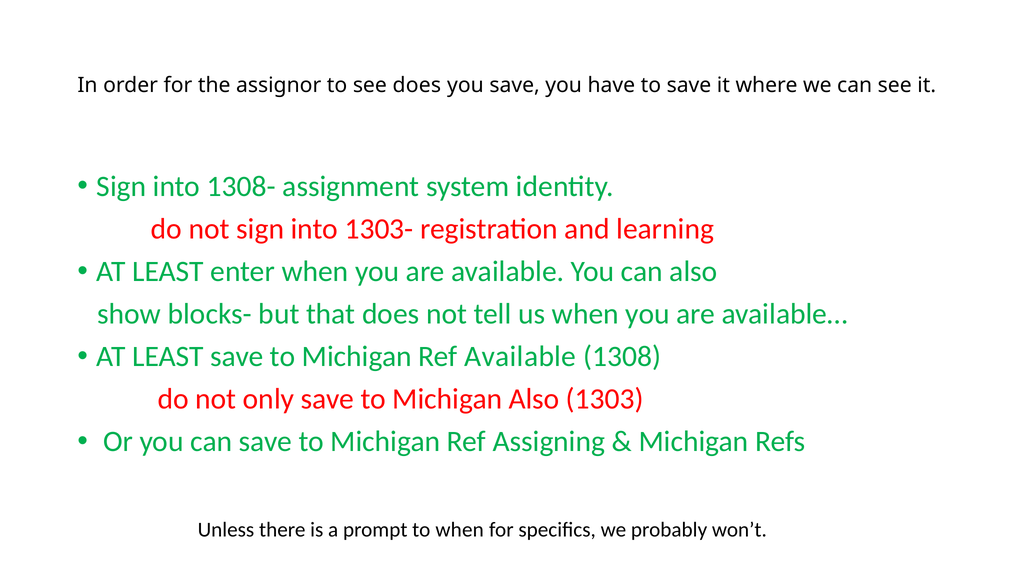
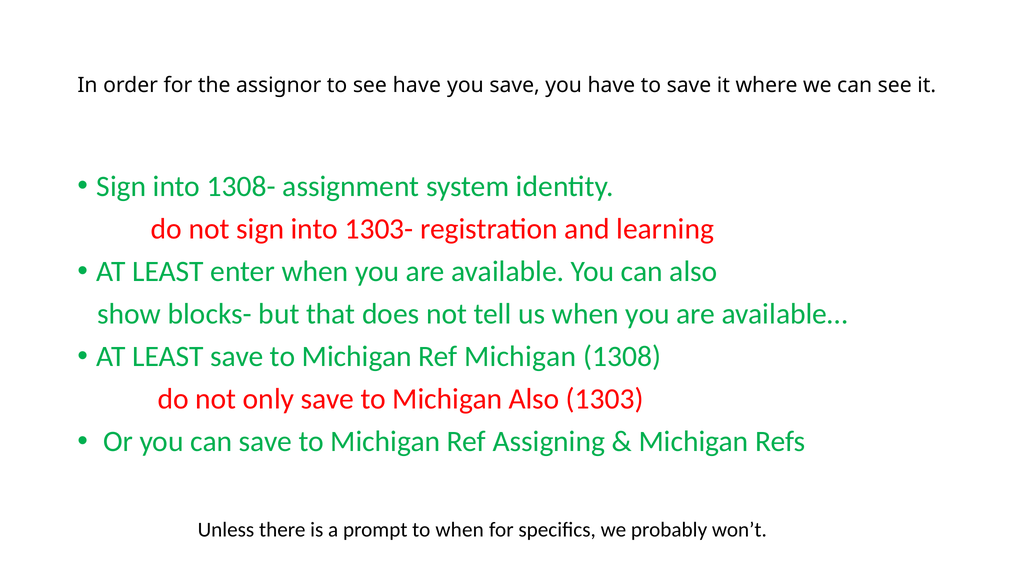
see does: does -> have
Ref Available: Available -> Michigan
